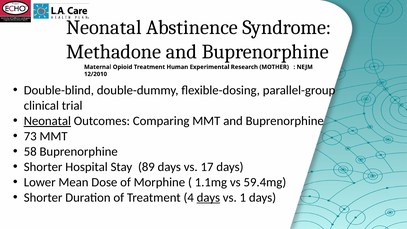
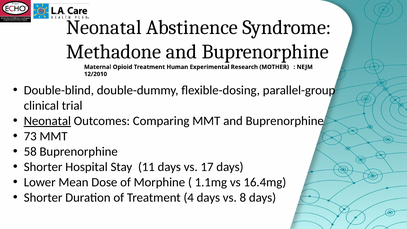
89: 89 -> 11
59.4mg: 59.4mg -> 16.4mg
days at (208, 198) underline: present -> none
1: 1 -> 8
